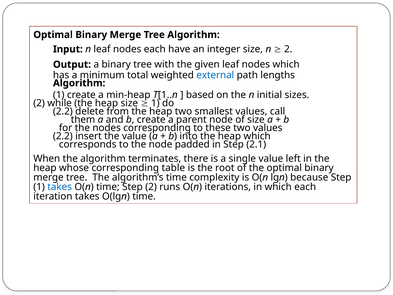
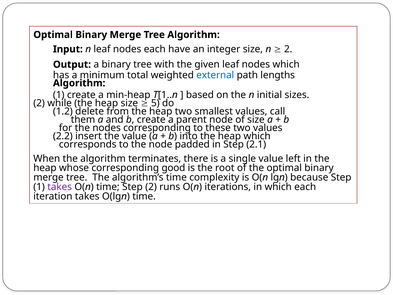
1 at (155, 103): 1 -> 5
2.2 at (63, 111): 2.2 -> 1.2
table: table -> good
takes at (60, 187) colour: blue -> purple
